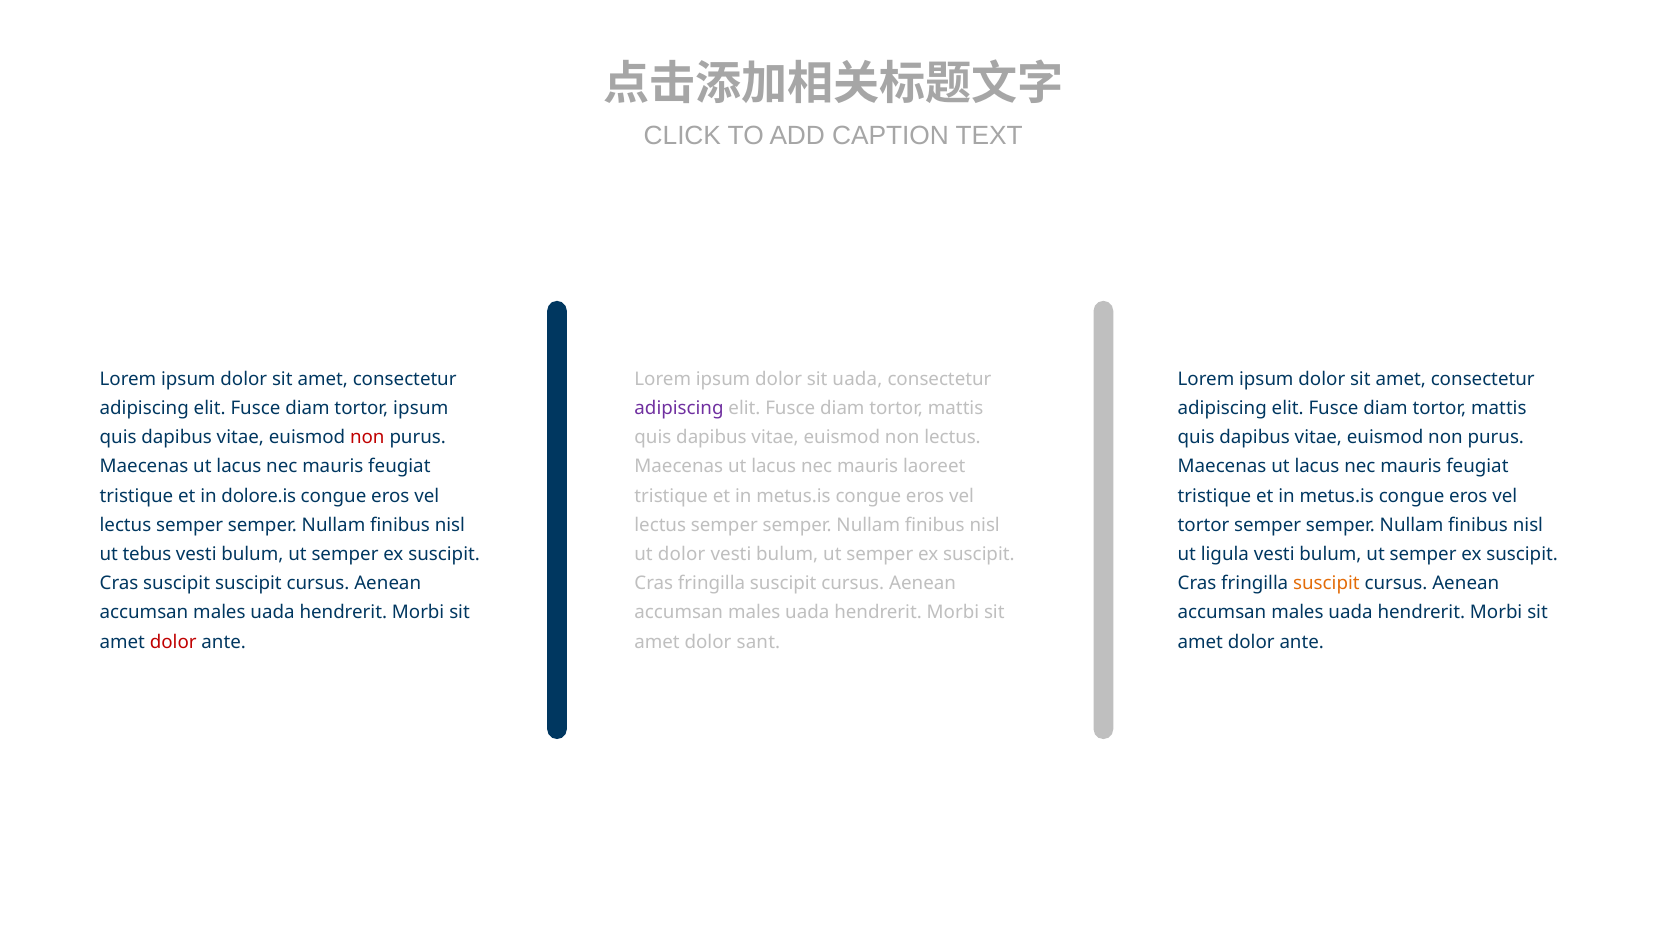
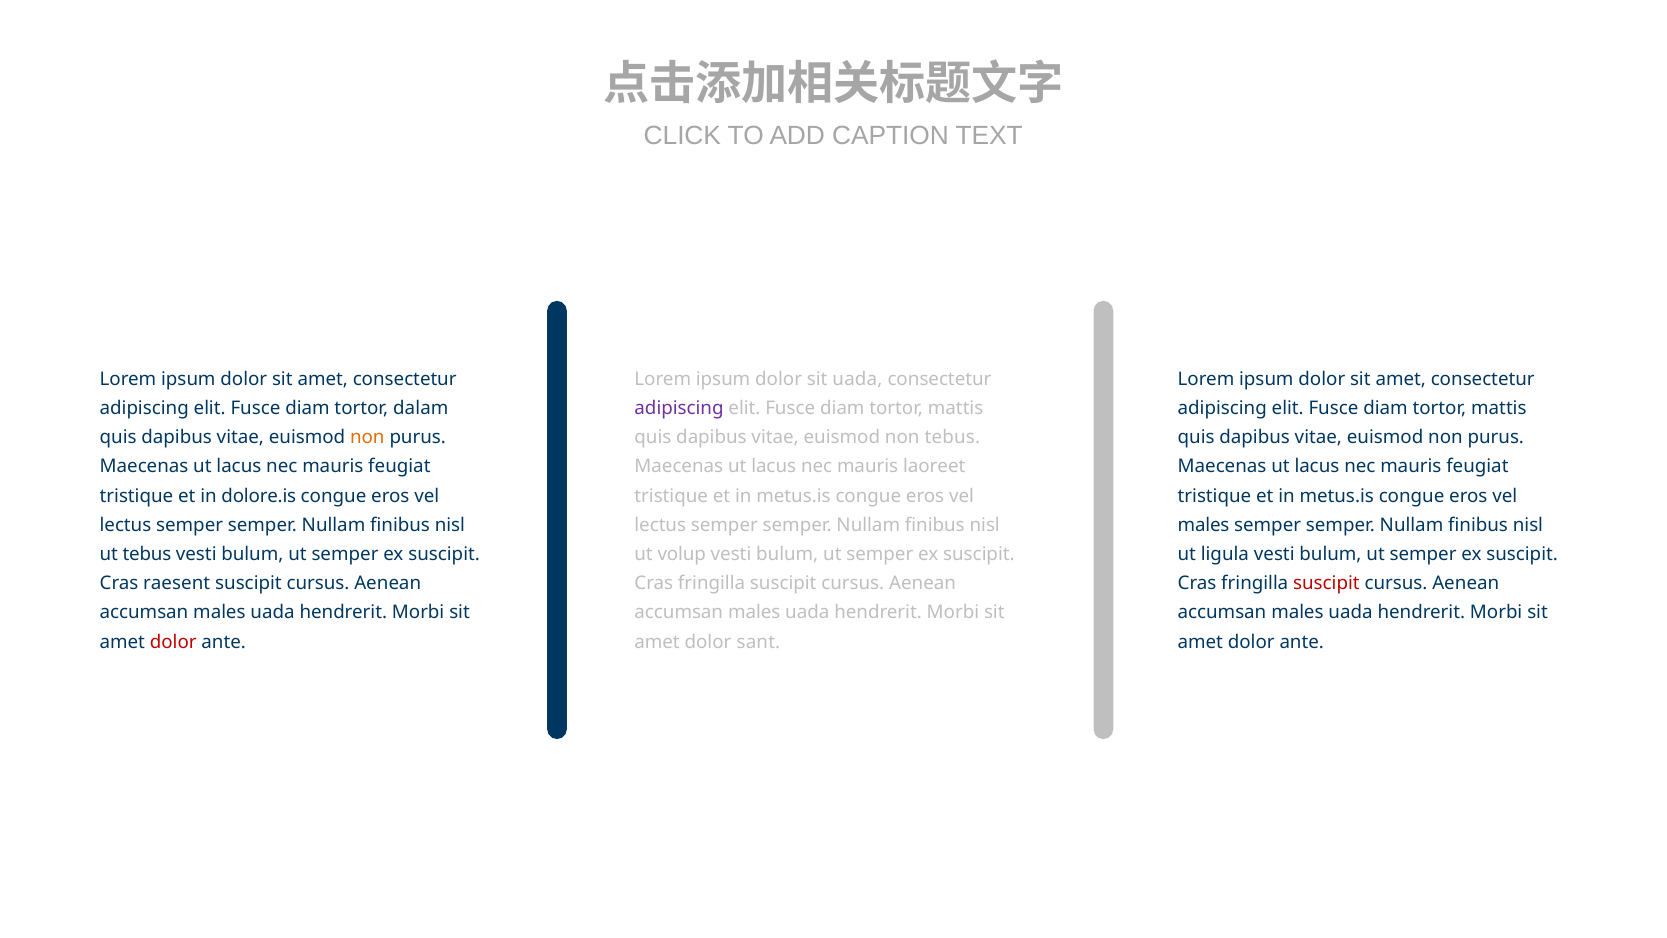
tortor ipsum: ipsum -> dalam
non at (367, 437) colour: red -> orange
non lectus: lectus -> tebus
tortor at (1204, 525): tortor -> males
ut dolor: dolor -> volup
Cras suscipit: suscipit -> raesent
suscipit at (1326, 583) colour: orange -> red
